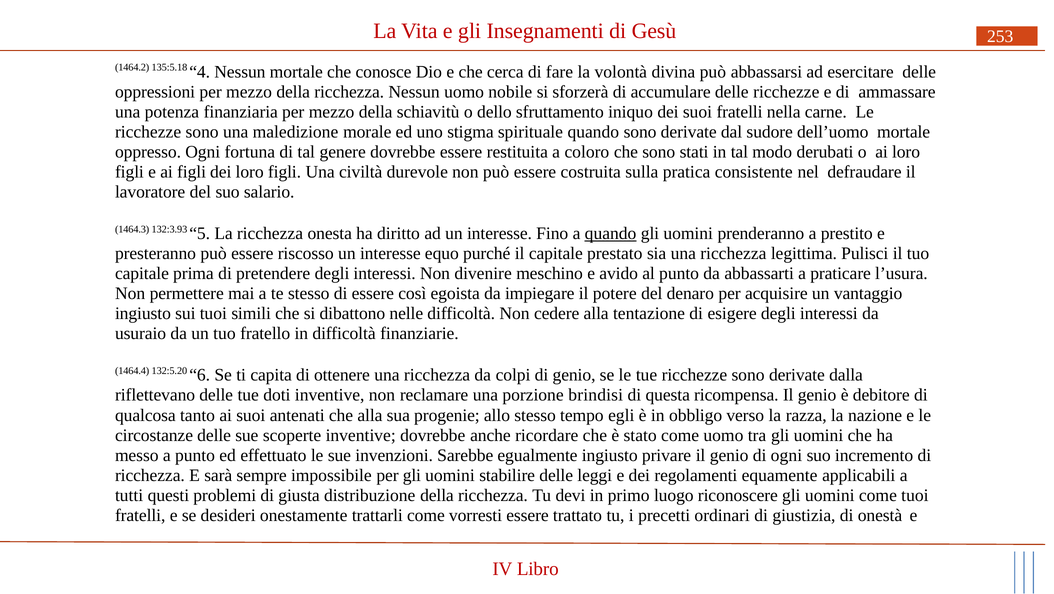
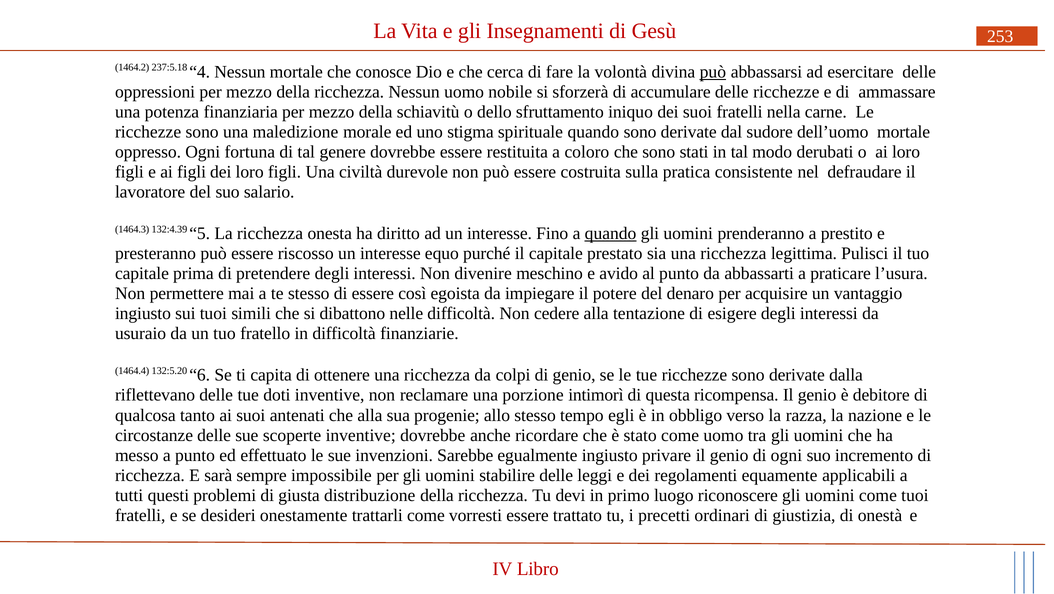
135:5.18: 135:5.18 -> 237:5.18
può at (713, 72) underline: none -> present
132:3.93: 132:3.93 -> 132:4.39
brindisi: brindisi -> intimorì
